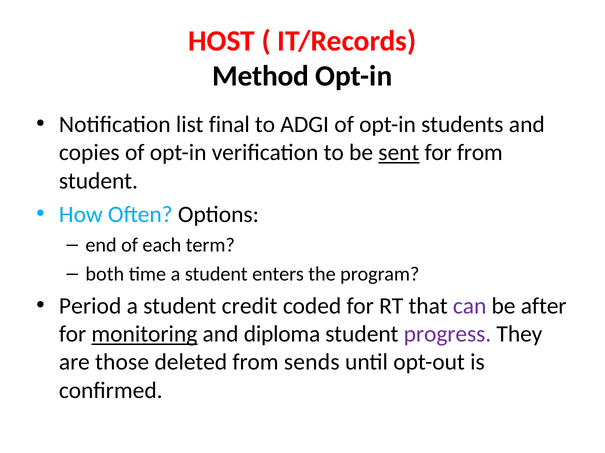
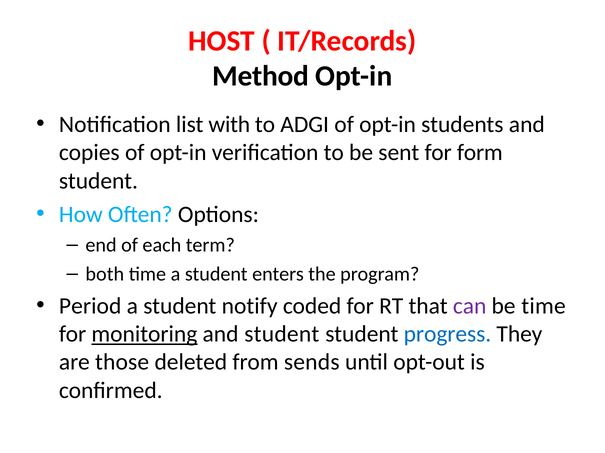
final: final -> with
sent underline: present -> none
for from: from -> form
credit: credit -> notify
be after: after -> time
and diploma: diploma -> student
progress colour: purple -> blue
